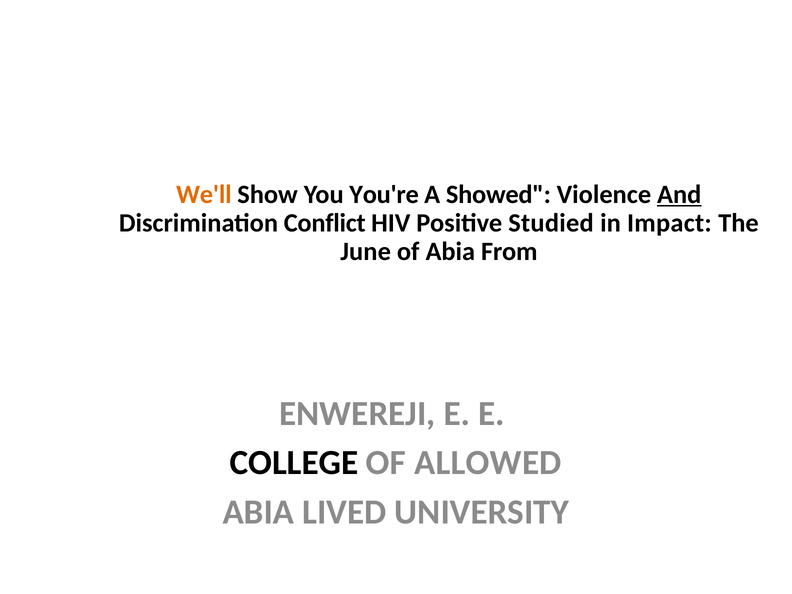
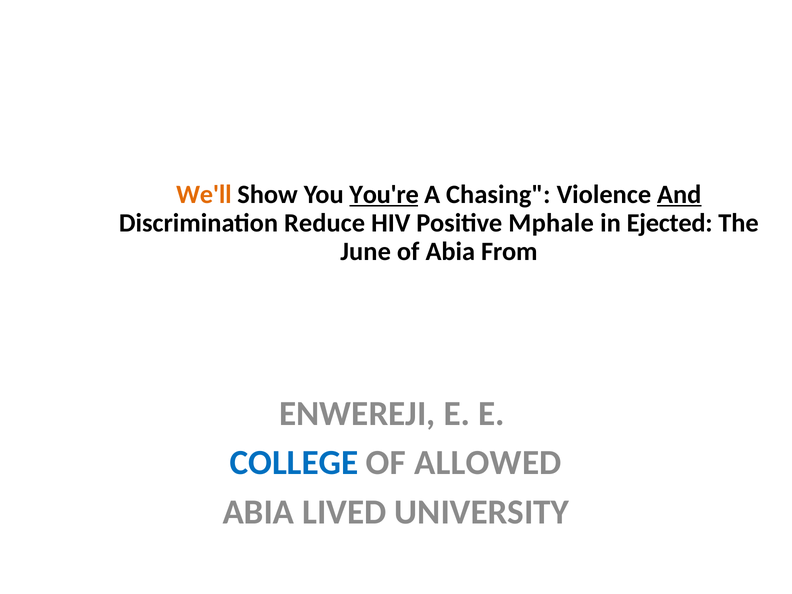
You're underline: none -> present
Showed: Showed -> Chasing
Conflict: Conflict -> Reduce
Studied: Studied -> Mphale
Impact: Impact -> Ejected
COLLEGE colour: black -> blue
